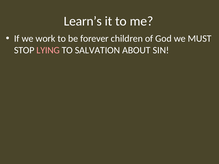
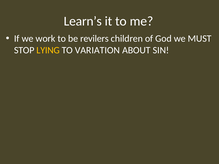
forever: forever -> revilers
LYING colour: pink -> yellow
SALVATION: SALVATION -> VARIATION
